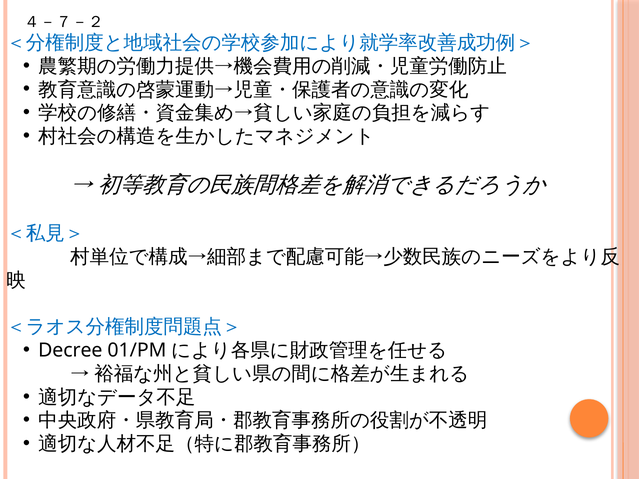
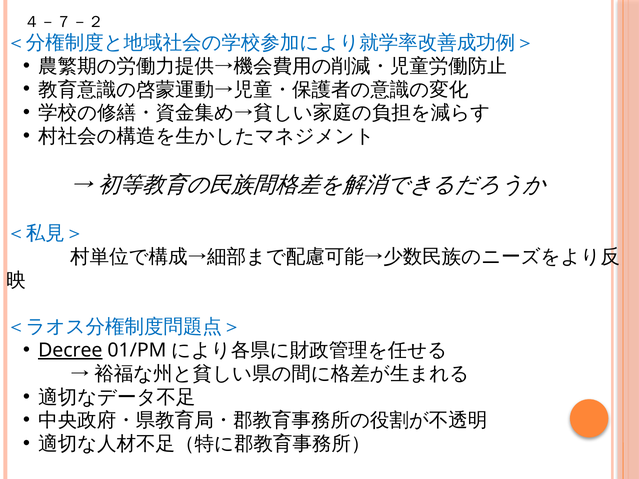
Decree underline: none -> present
